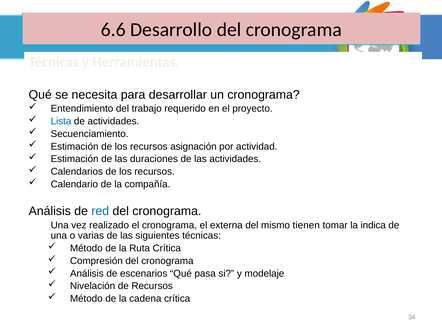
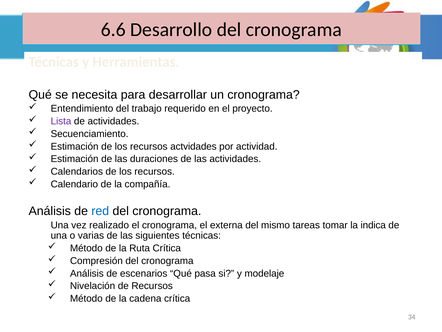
Lista colour: blue -> purple
asignación: asignación -> actvidades
tienen: tienen -> tareas
